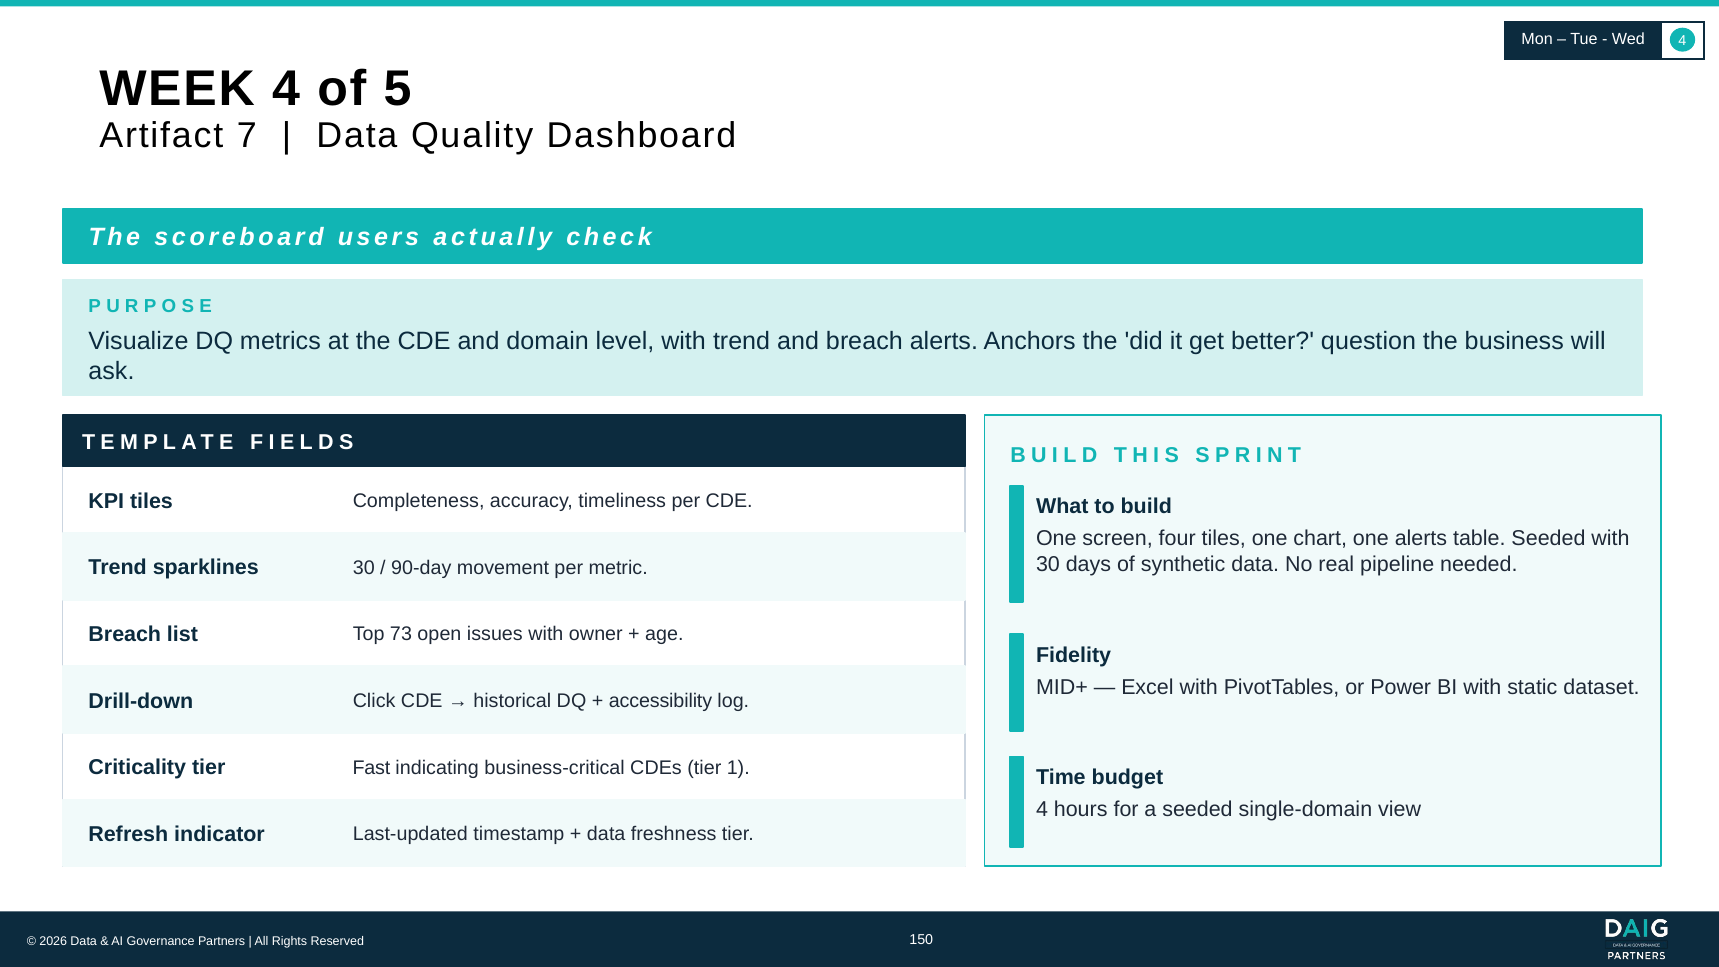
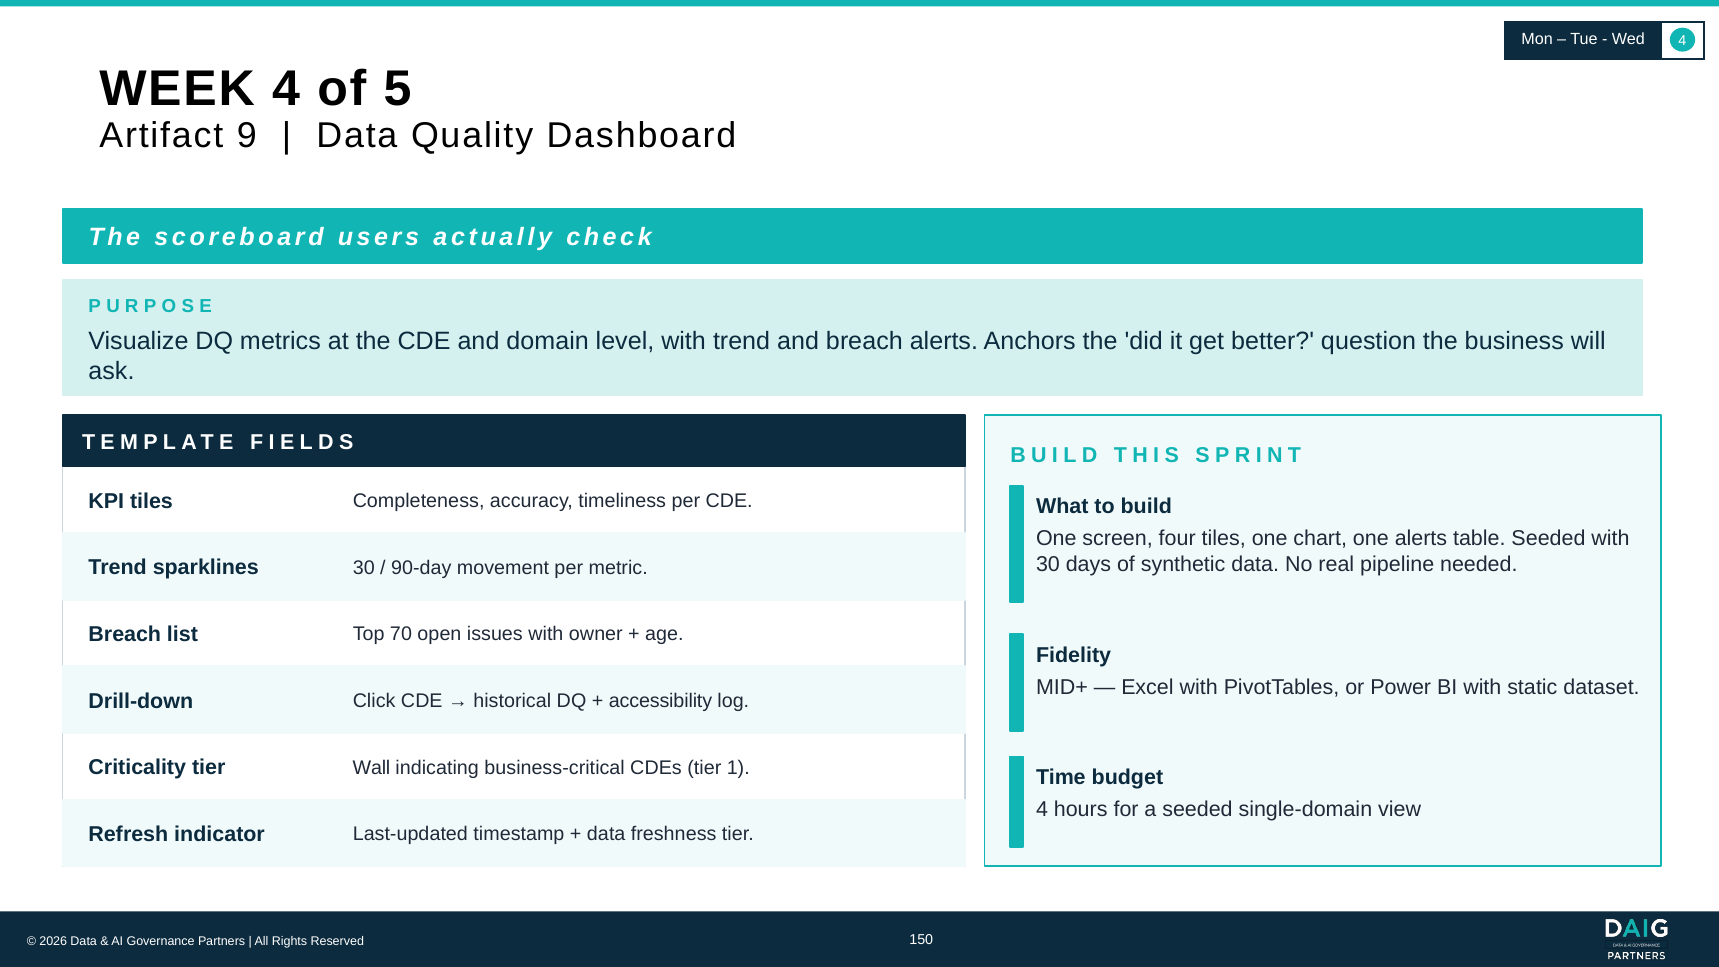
7: 7 -> 9
73: 73 -> 70
Fast: Fast -> Wall
